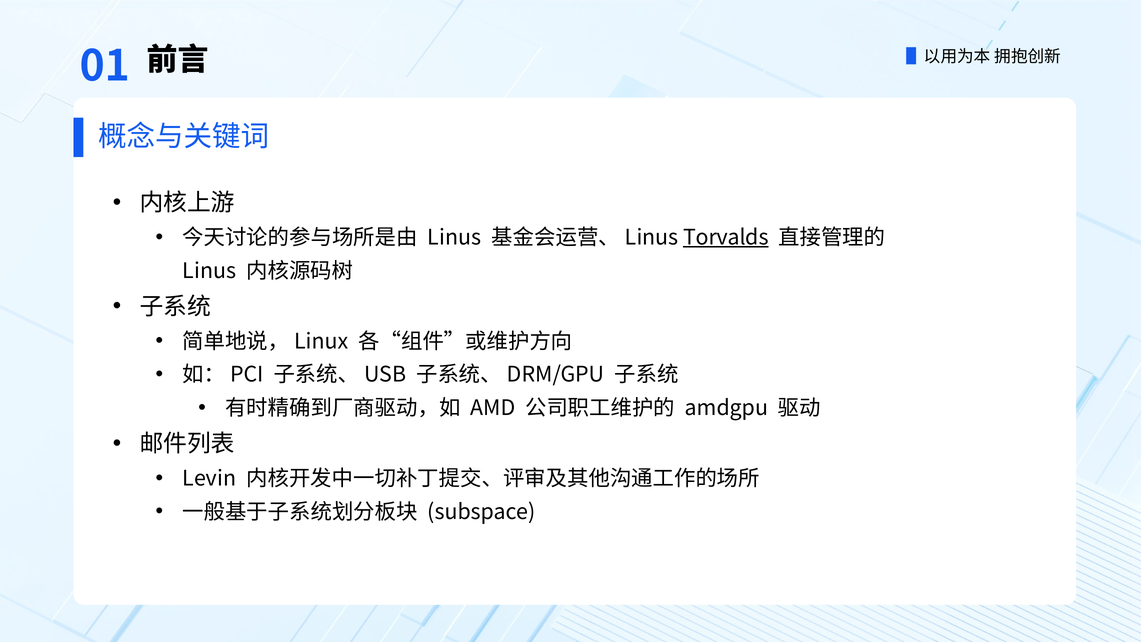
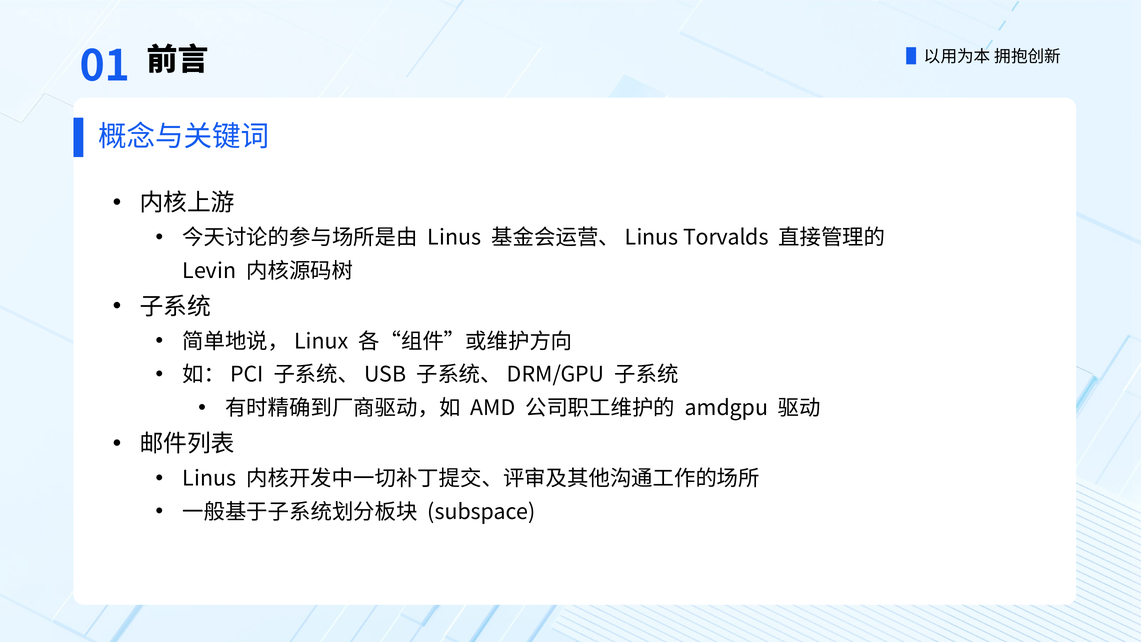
Torvalds underline: present -> none
Linus at (209, 271): Linus -> Levin
Levin at (209, 479): Levin -> Linus
